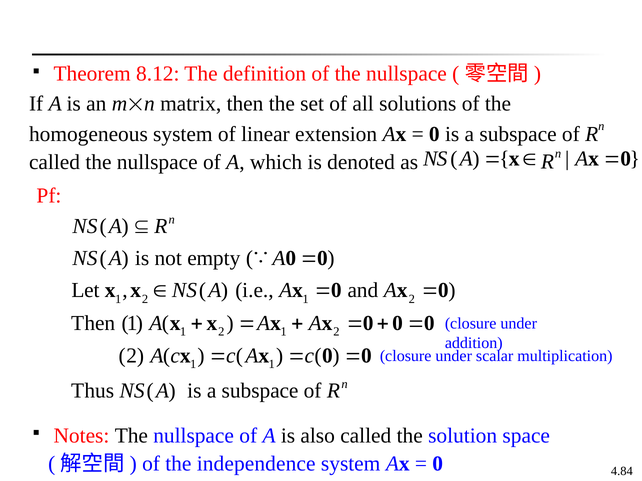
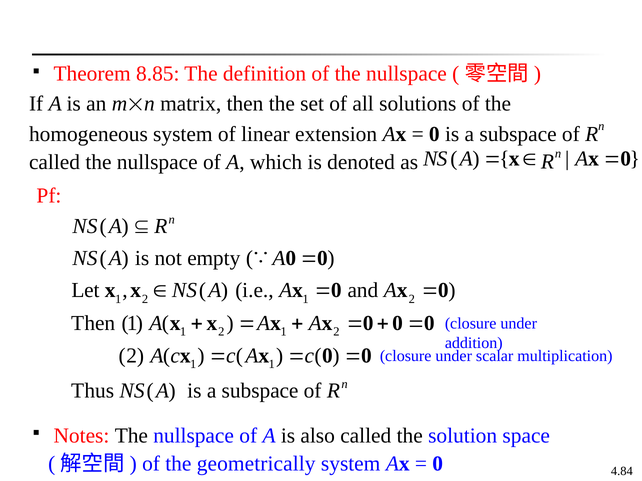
8.12: 8.12 -> 8.85
independence: independence -> geometrically
